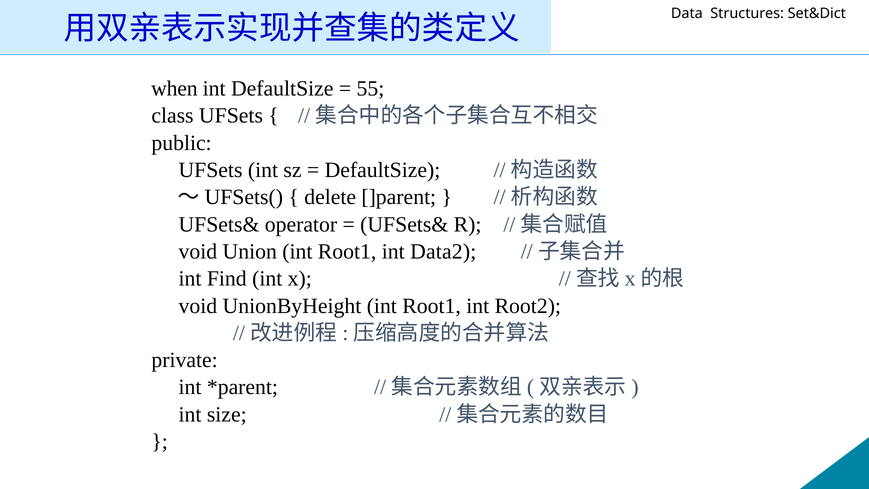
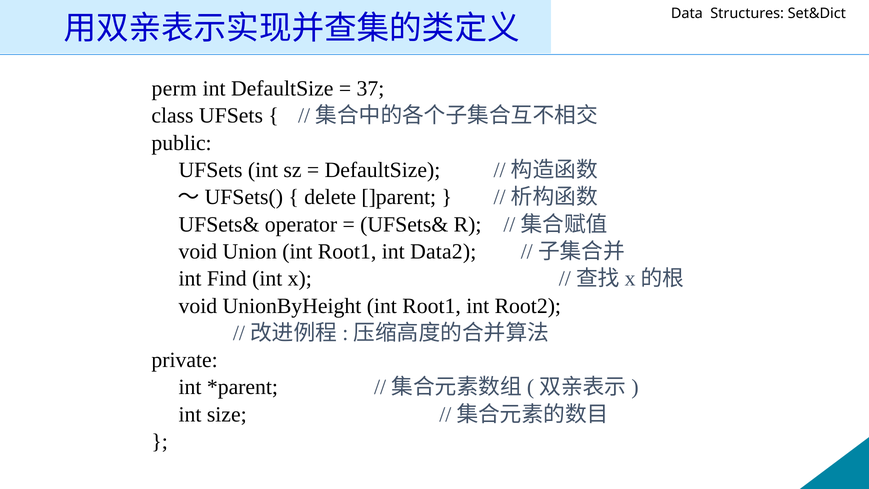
when: when -> perm
55: 55 -> 37
